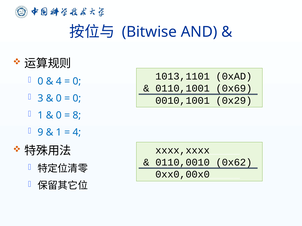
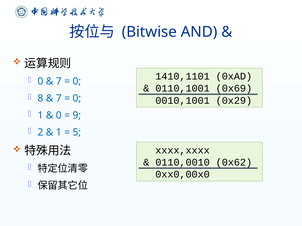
1013,1101: 1013,1101 -> 1410,1101
4 at (59, 82): 4 -> 7
3: 3 -> 8
0 at (59, 99): 0 -> 7
8: 8 -> 9
9: 9 -> 2
4 at (77, 133): 4 -> 5
